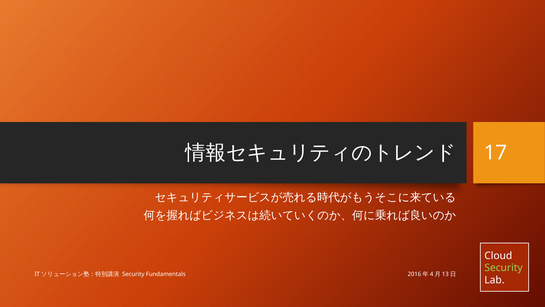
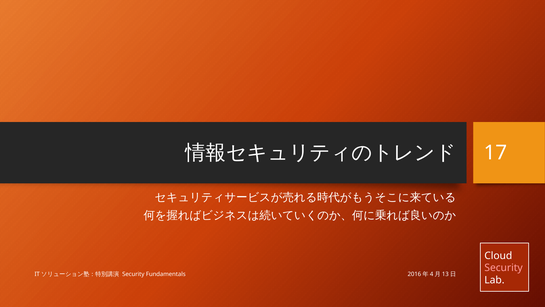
Security at (504, 268) colour: light green -> pink
